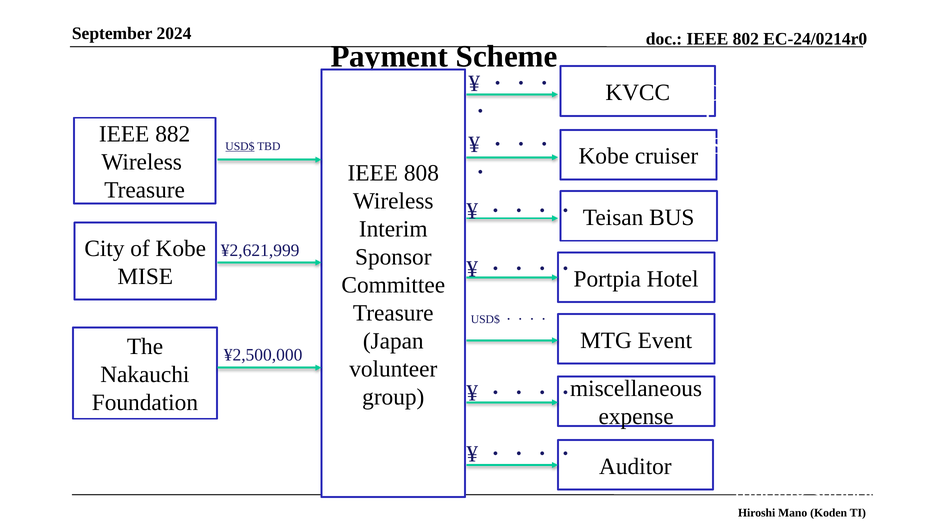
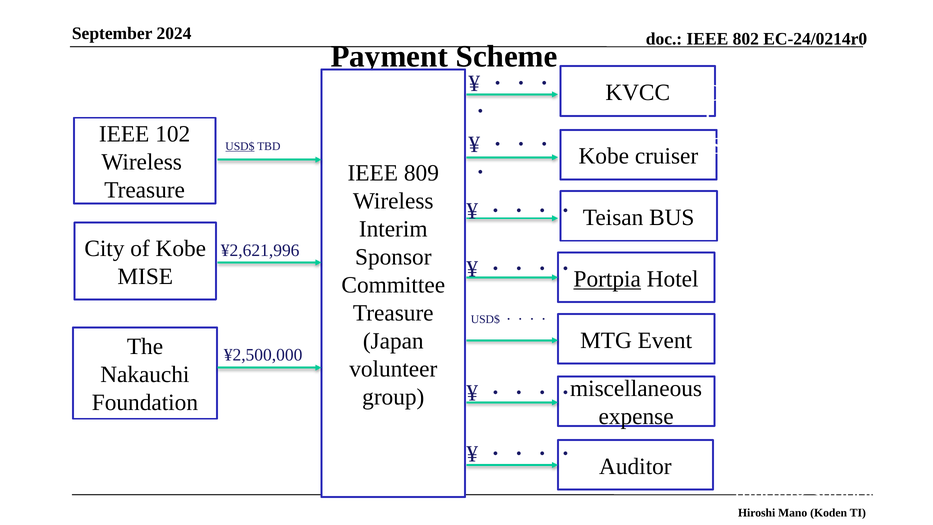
882: 882 -> 102
808: 808 -> 809
¥2,621,999: ¥2,621,999 -> ¥2,621,996
Portpia underline: none -> present
